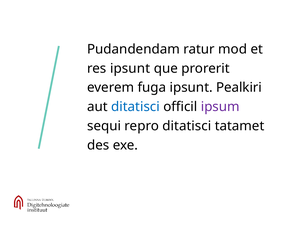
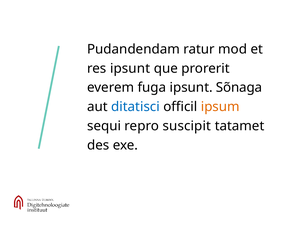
Pealkiri: Pealkiri -> Sõnaga
ipsum colour: purple -> orange
repro ditatisci: ditatisci -> suscipit
